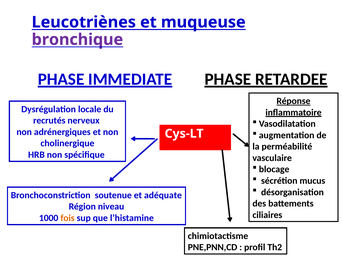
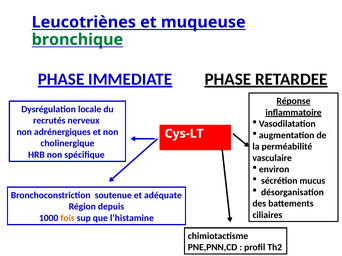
bronchique colour: purple -> green
blocage: blocage -> environ
niveau: niveau -> depuis
